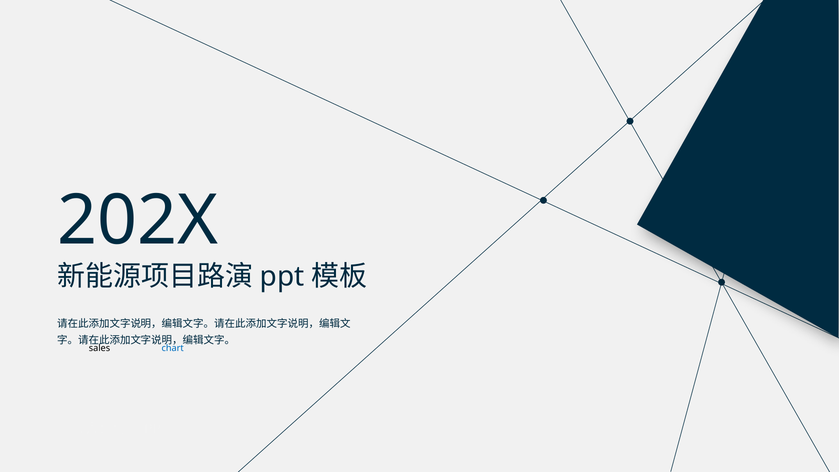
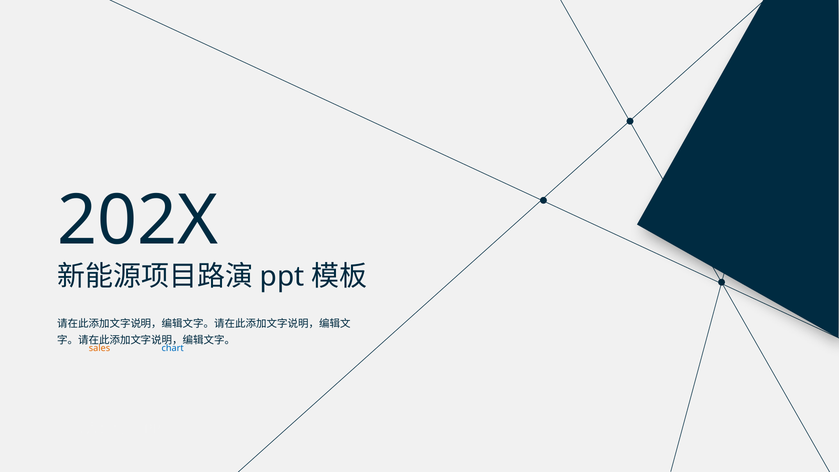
sales colour: black -> orange
